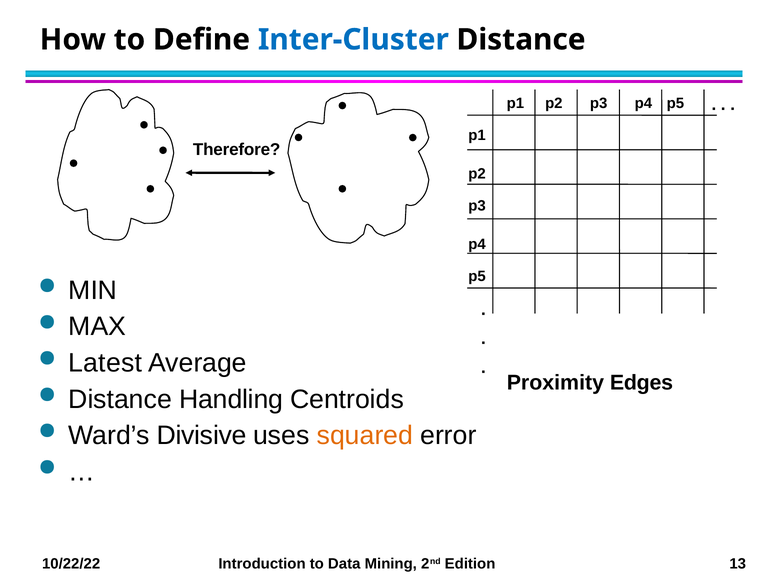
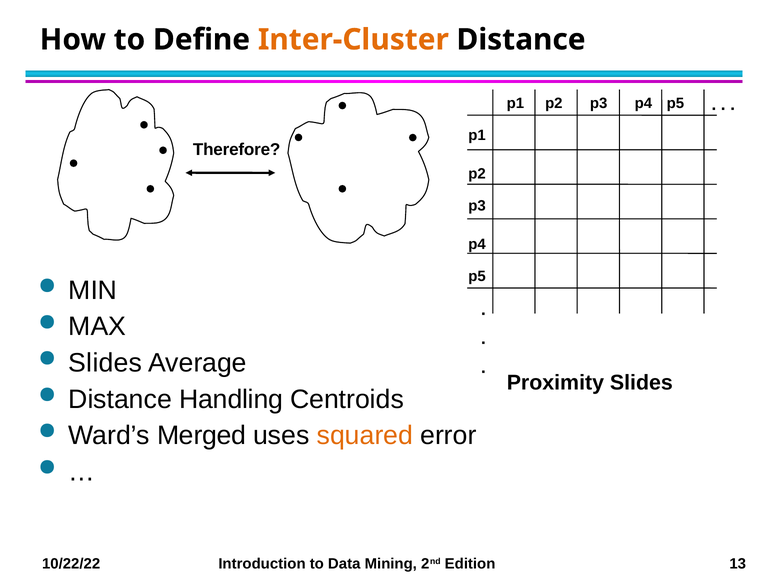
Inter-Cluster colour: blue -> orange
Latest at (105, 363): Latest -> Slides
Proximity Edges: Edges -> Slides
Divisive: Divisive -> Merged
